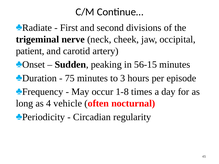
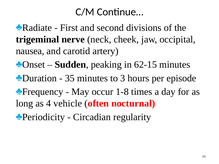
patient: patient -> nausea
56-15: 56-15 -> 62-15
75: 75 -> 35
